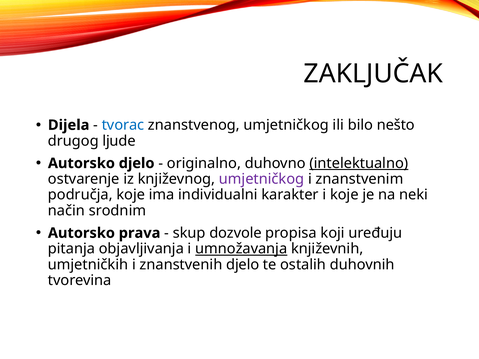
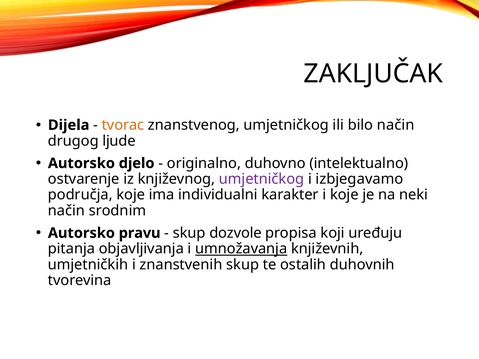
tvorac colour: blue -> orange
bilo nešto: nešto -> način
intelektualno underline: present -> none
znanstvenim: znanstvenim -> izbjegavamo
prava: prava -> pravu
znanstvenih djelo: djelo -> skup
